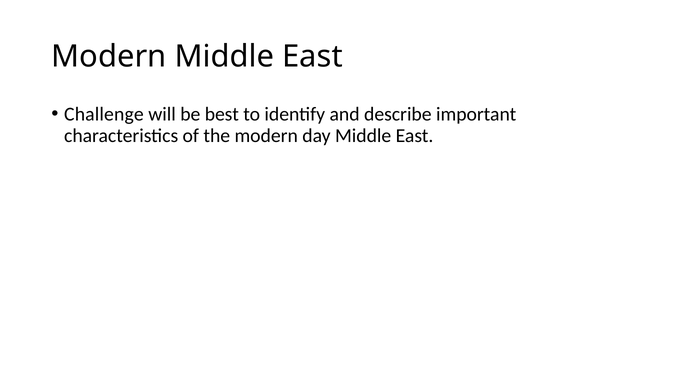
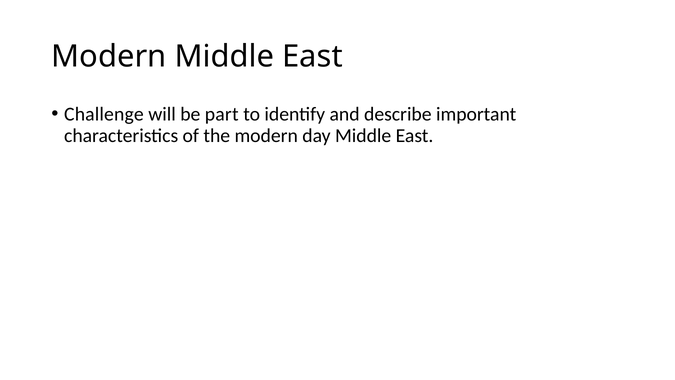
best: best -> part
